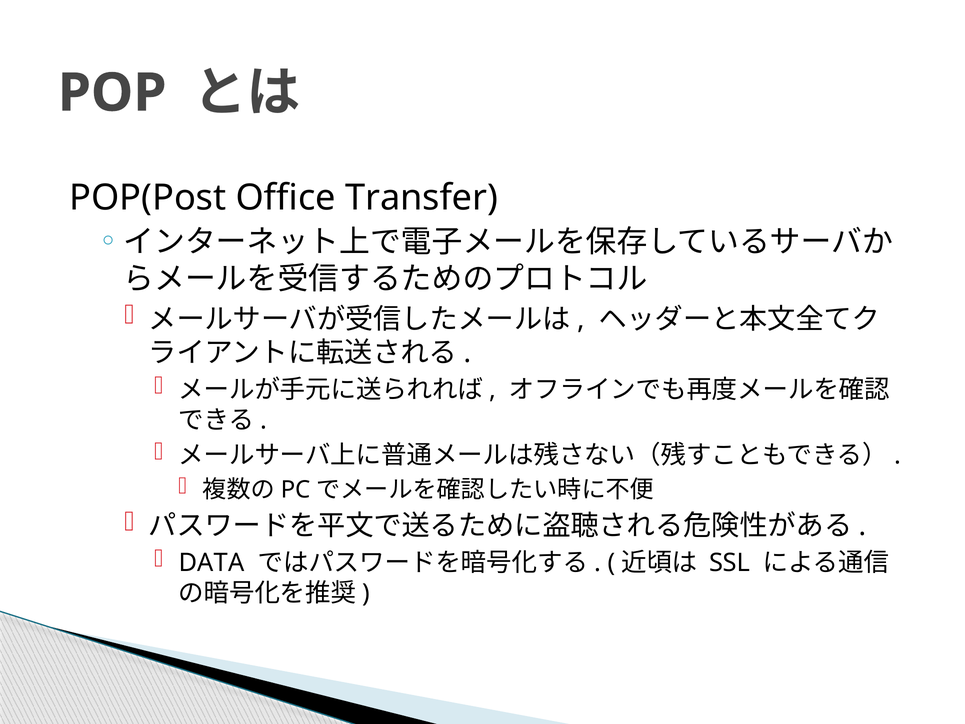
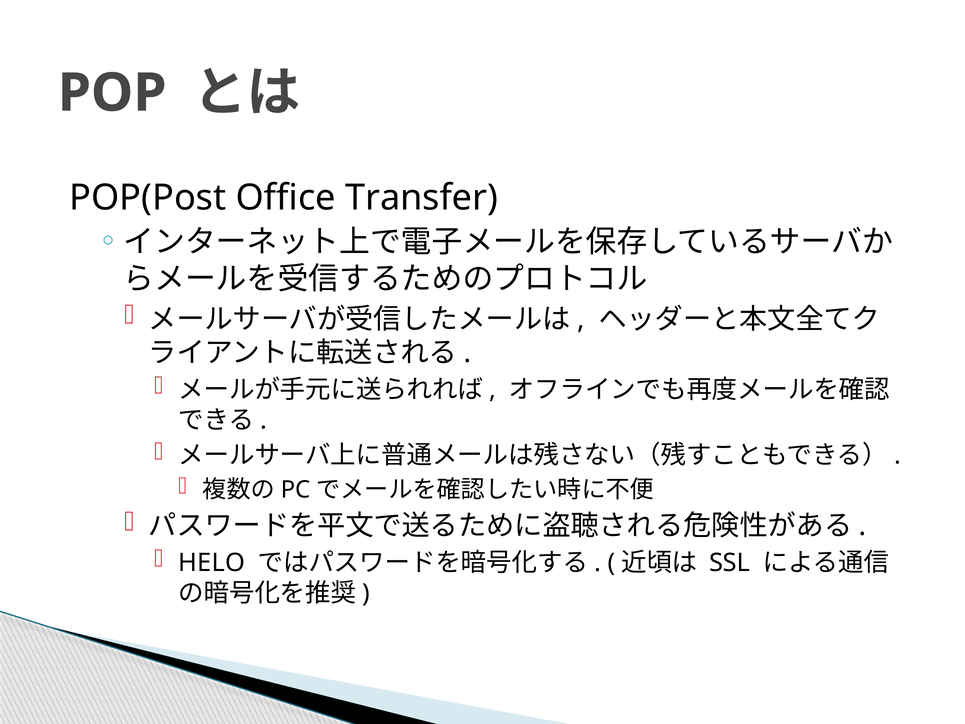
DATA: DATA -> HELO
